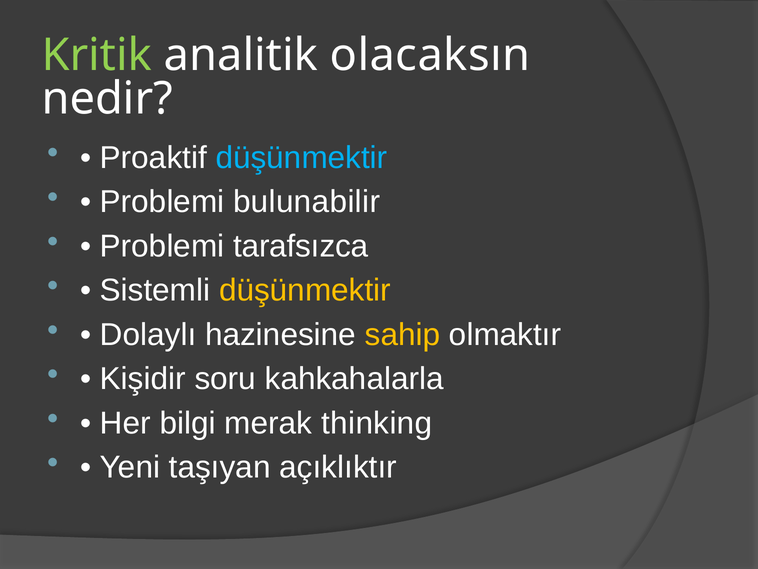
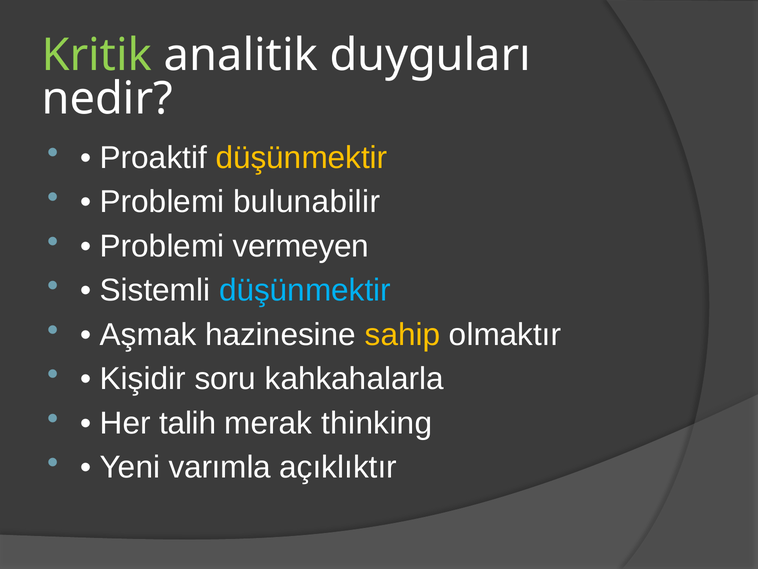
olacaksın: olacaksın -> duyguları
düşünmektir at (301, 158) colour: light blue -> yellow
tarafsızca: tarafsızca -> vermeyen
düşünmektir at (305, 290) colour: yellow -> light blue
Dolaylı: Dolaylı -> Aşmak
bilgi: bilgi -> talih
taşıyan: taşıyan -> varımla
